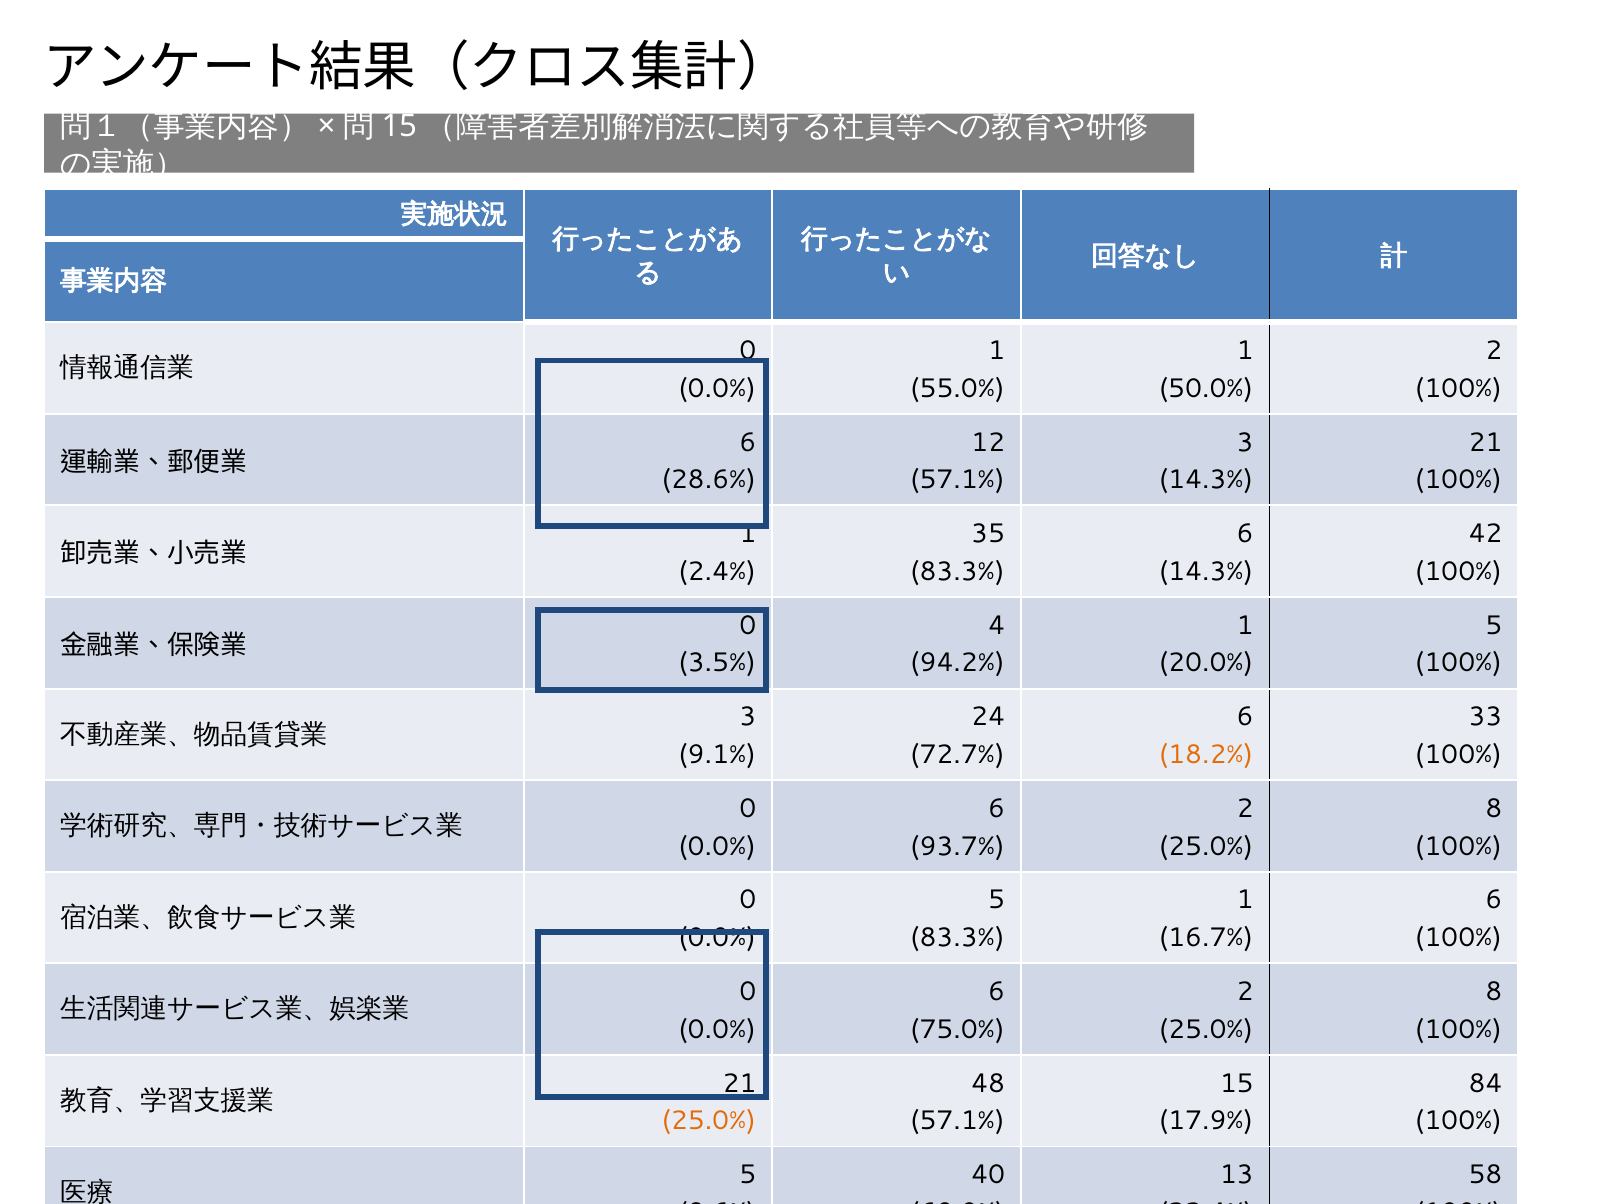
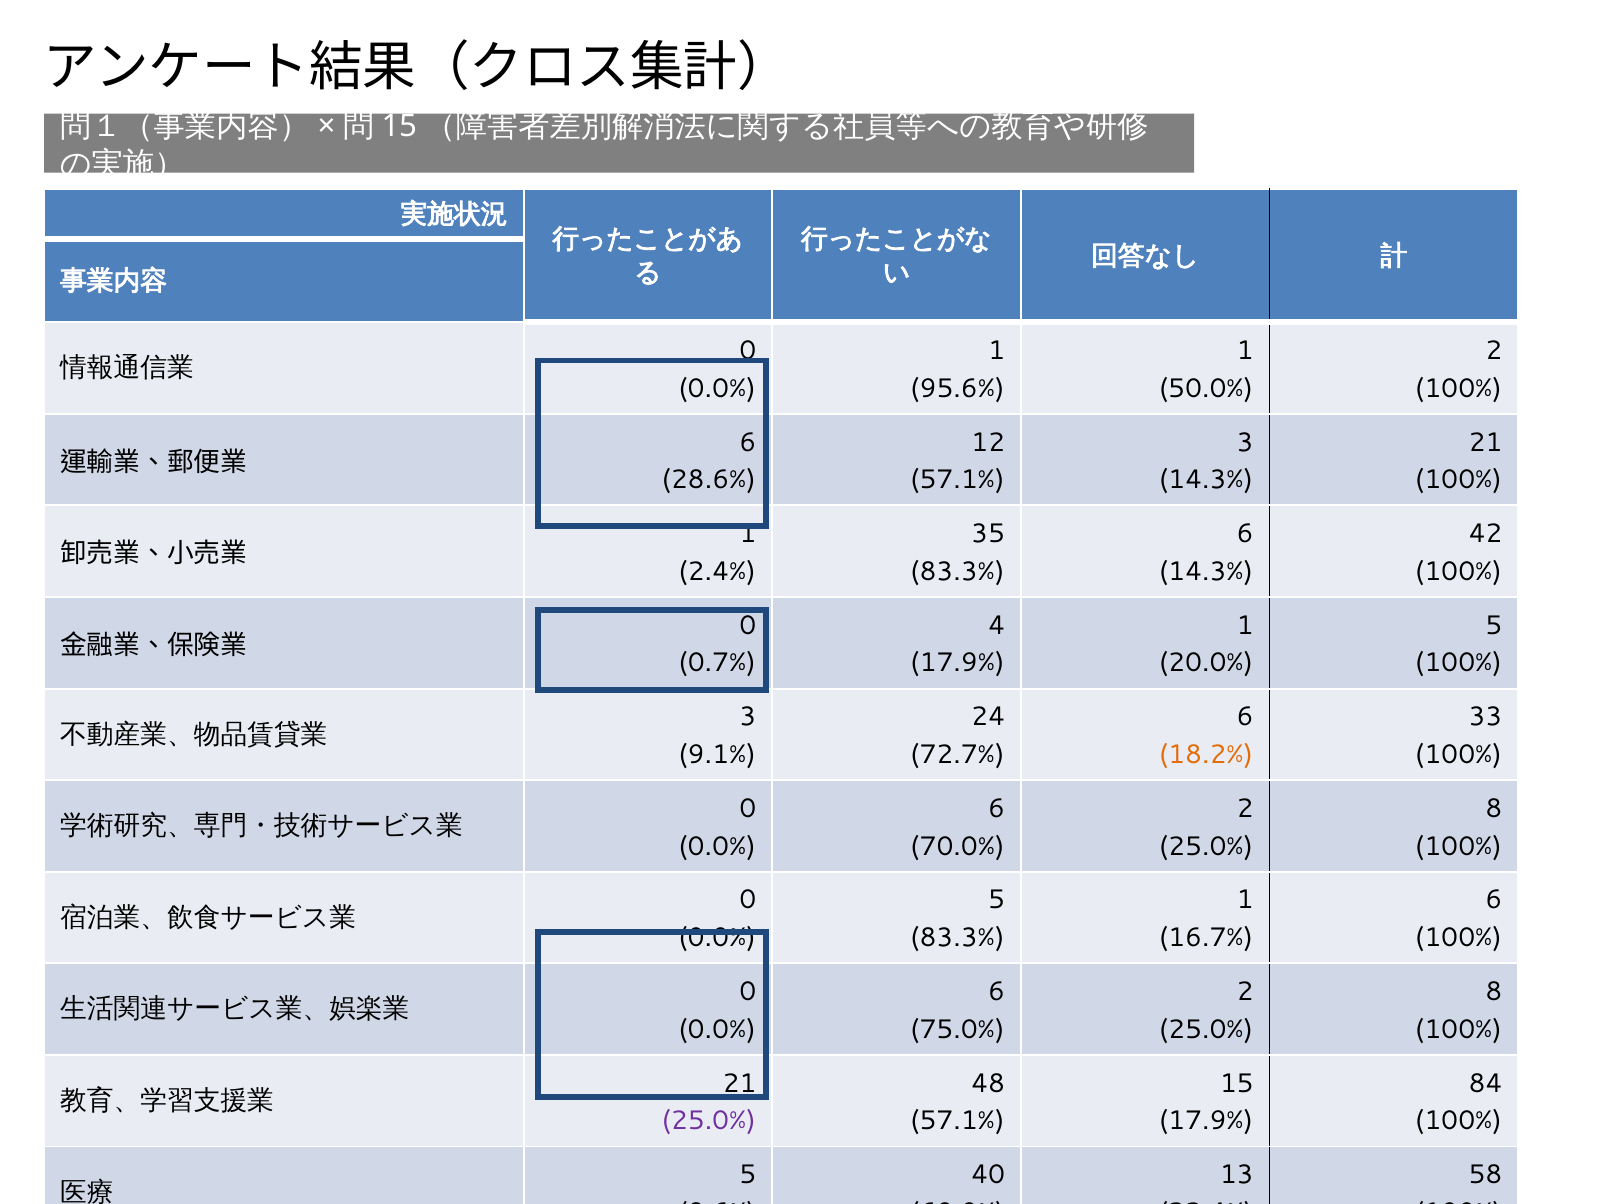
55.0%: 55.0% -> 95.6%
3.5%: 3.5% -> 0.7%
94.2% at (957, 663): 94.2% -> 17.9%
93.7%: 93.7% -> 70.0%
25.0% at (709, 1121) colour: orange -> purple
